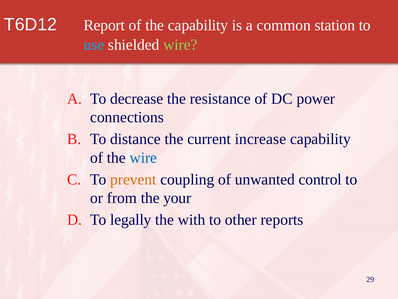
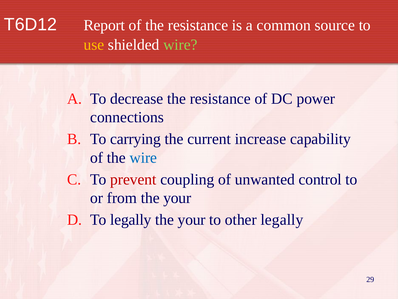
of the capability: capability -> resistance
station: station -> source
use colour: light blue -> yellow
distance: distance -> carrying
prevent colour: orange -> red
with at (192, 219): with -> your
other reports: reports -> legally
